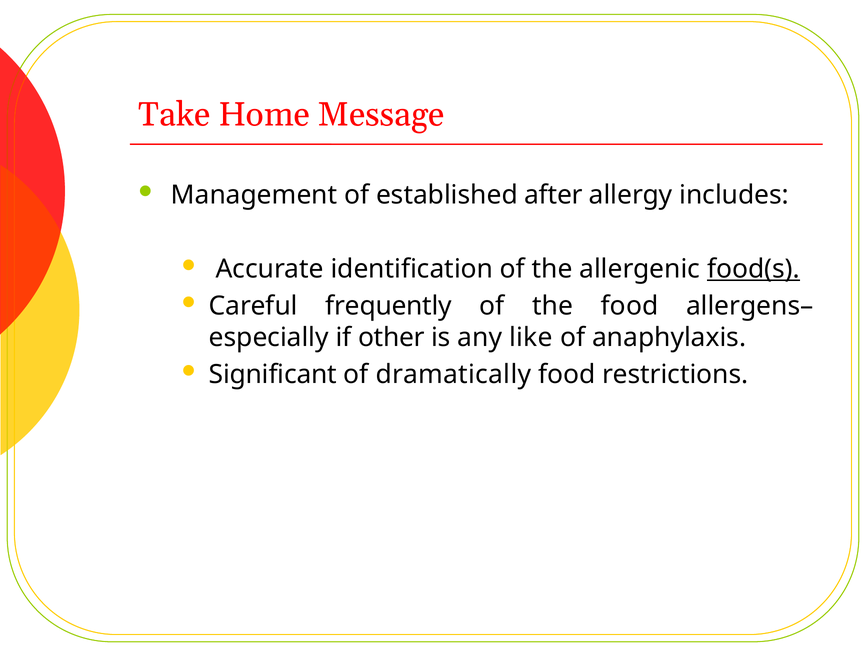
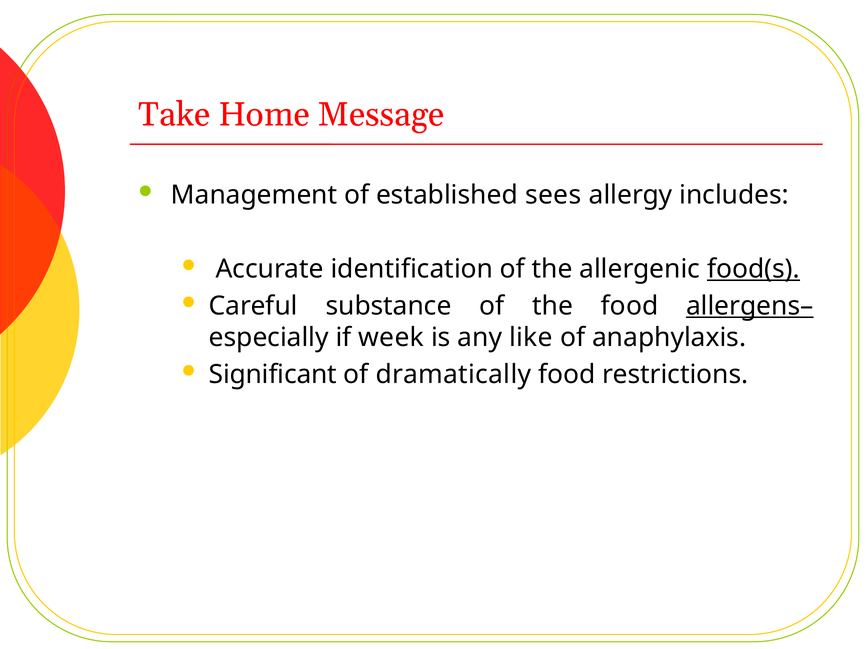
after: after -> sees
frequently: frequently -> substance
allergens– underline: none -> present
other: other -> week
